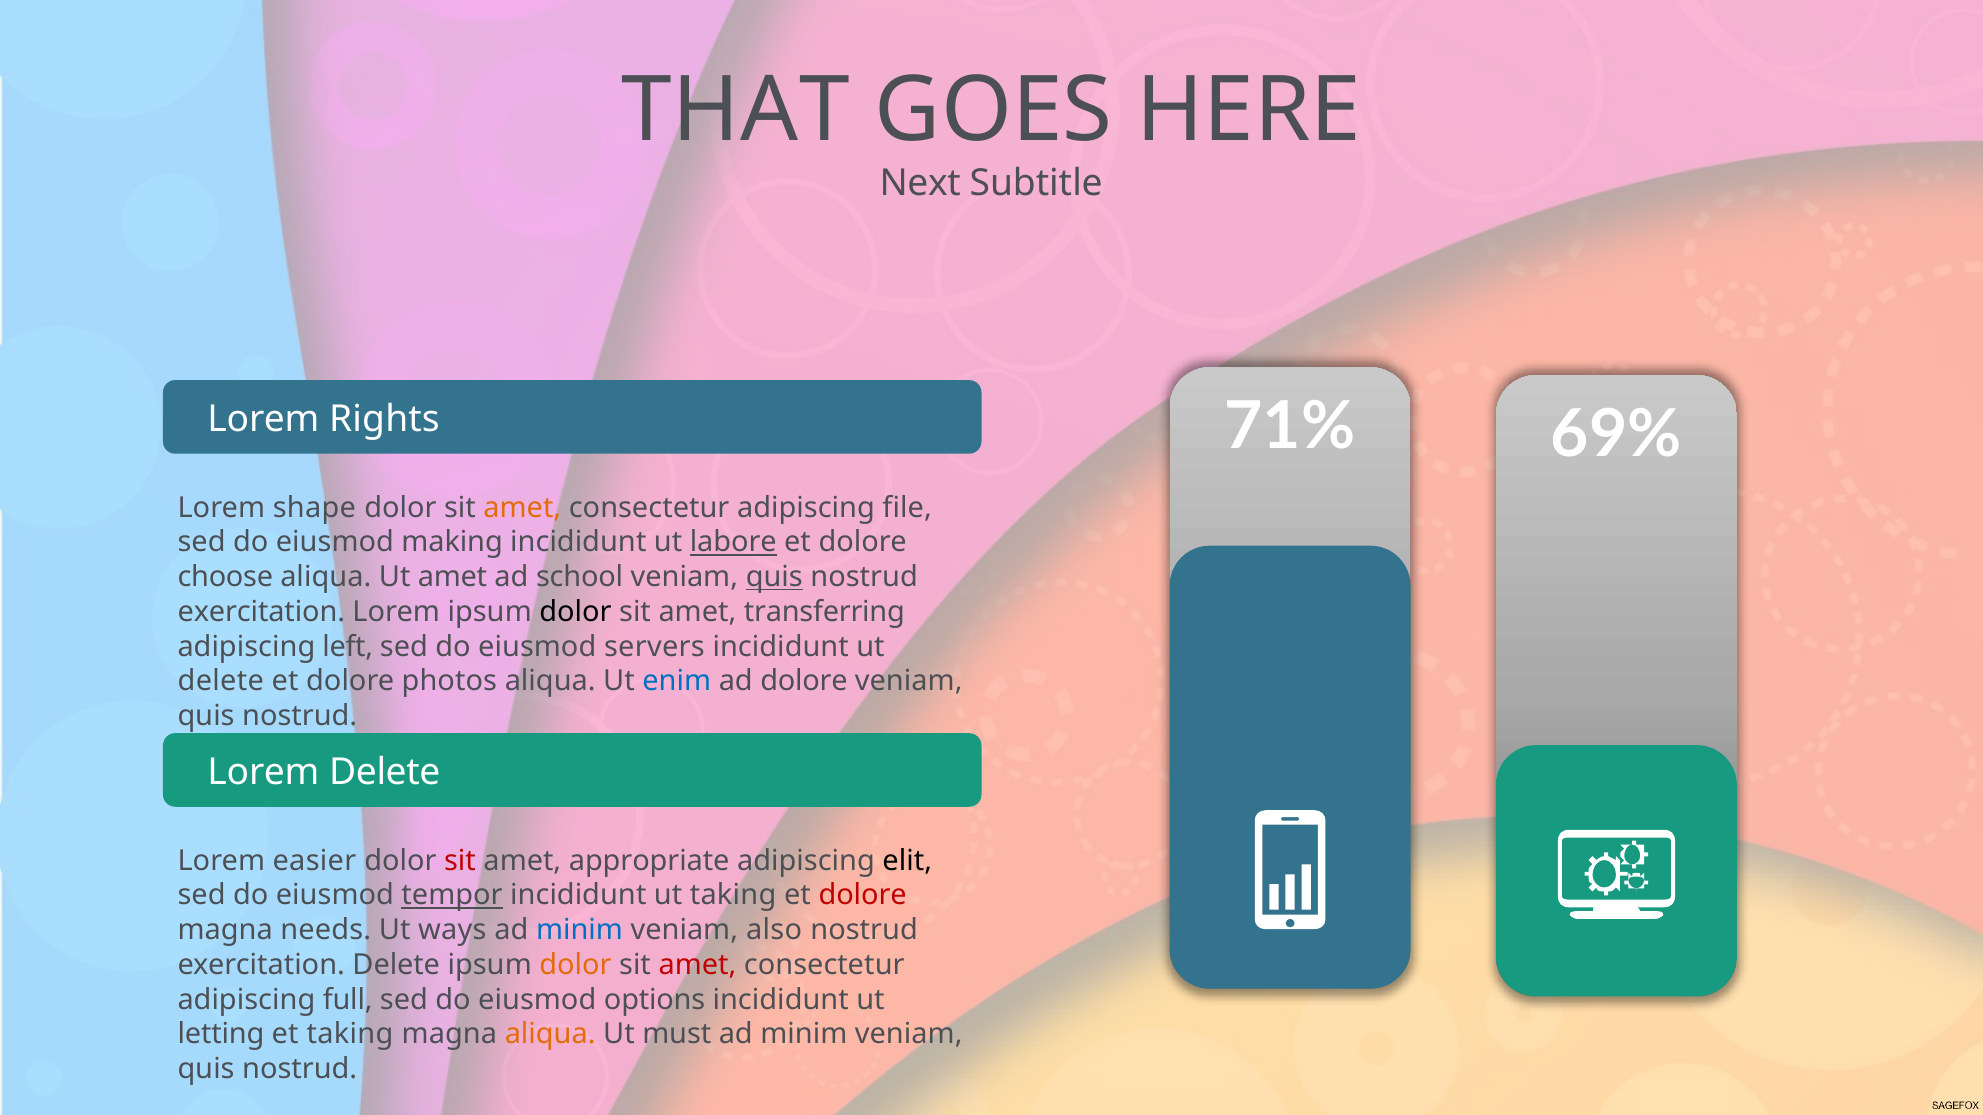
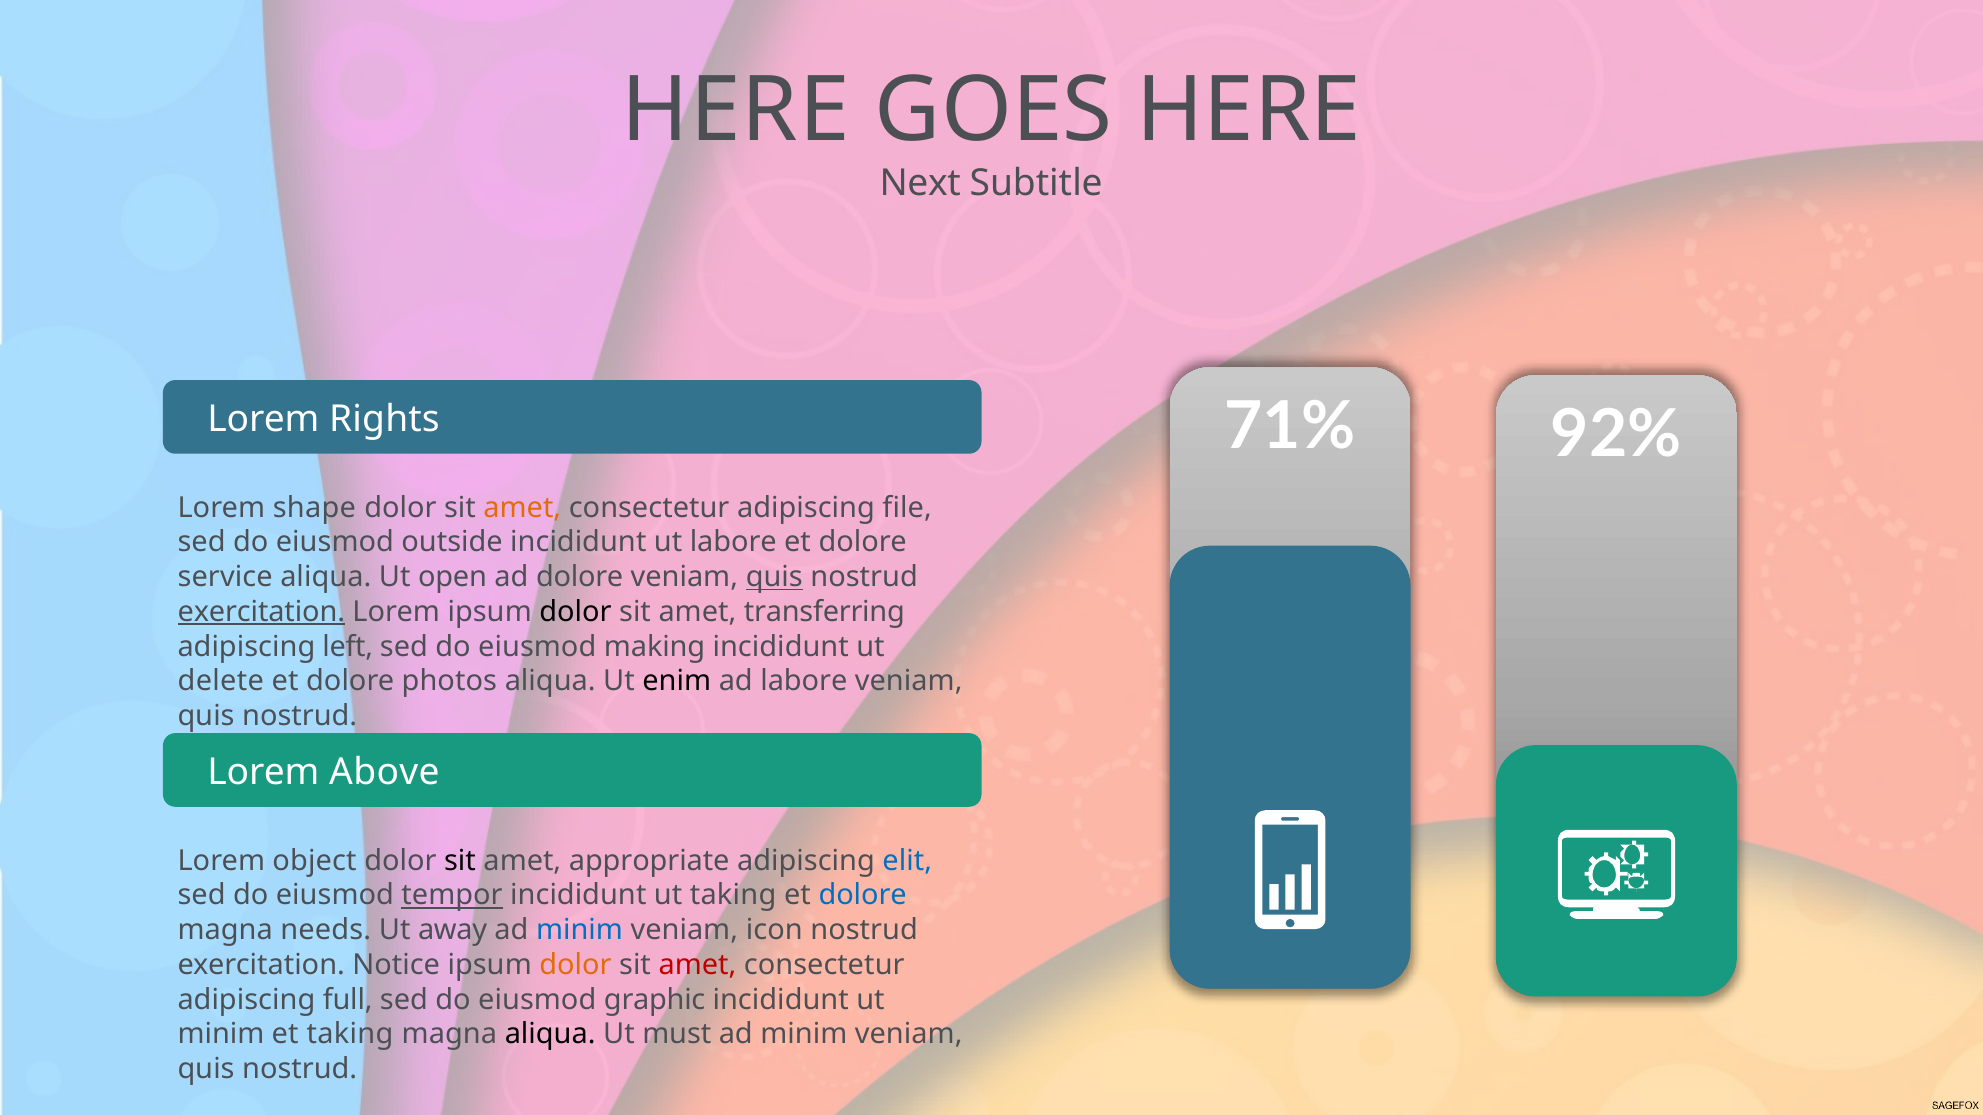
THAT at (736, 110): THAT -> HERE
69%: 69% -> 92%
making: making -> outside
labore at (733, 543) underline: present -> none
choose: choose -> service
Ut amet: amet -> open
ad school: school -> dolore
exercitation at (261, 612) underline: none -> present
servers: servers -> making
enim colour: blue -> black
ad dolore: dolore -> labore
Lorem Delete: Delete -> Above
easier: easier -> object
sit at (460, 861) colour: red -> black
elit colour: black -> blue
dolore at (863, 896) colour: red -> blue
ways: ways -> away
also: also -> icon
exercitation Delete: Delete -> Notice
options: options -> graphic
letting at (221, 1035): letting -> minim
aliqua at (550, 1035) colour: orange -> black
